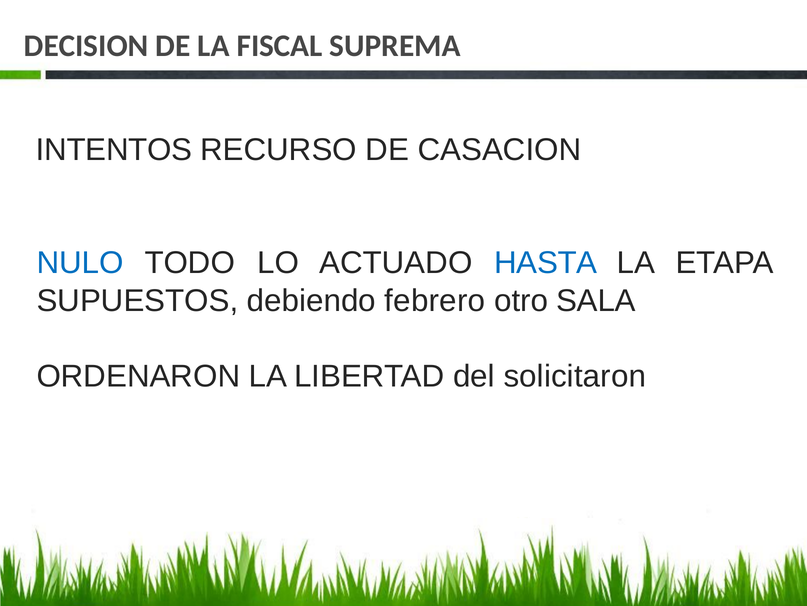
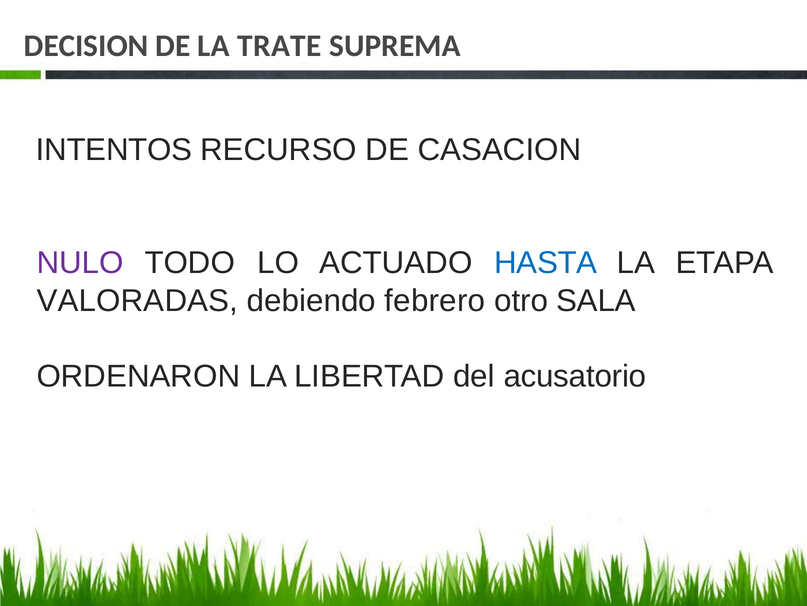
FISCAL: FISCAL -> TRATE
NULO colour: blue -> purple
SUPUESTOS: SUPUESTOS -> VALORADAS
solicitaron: solicitaron -> acusatorio
